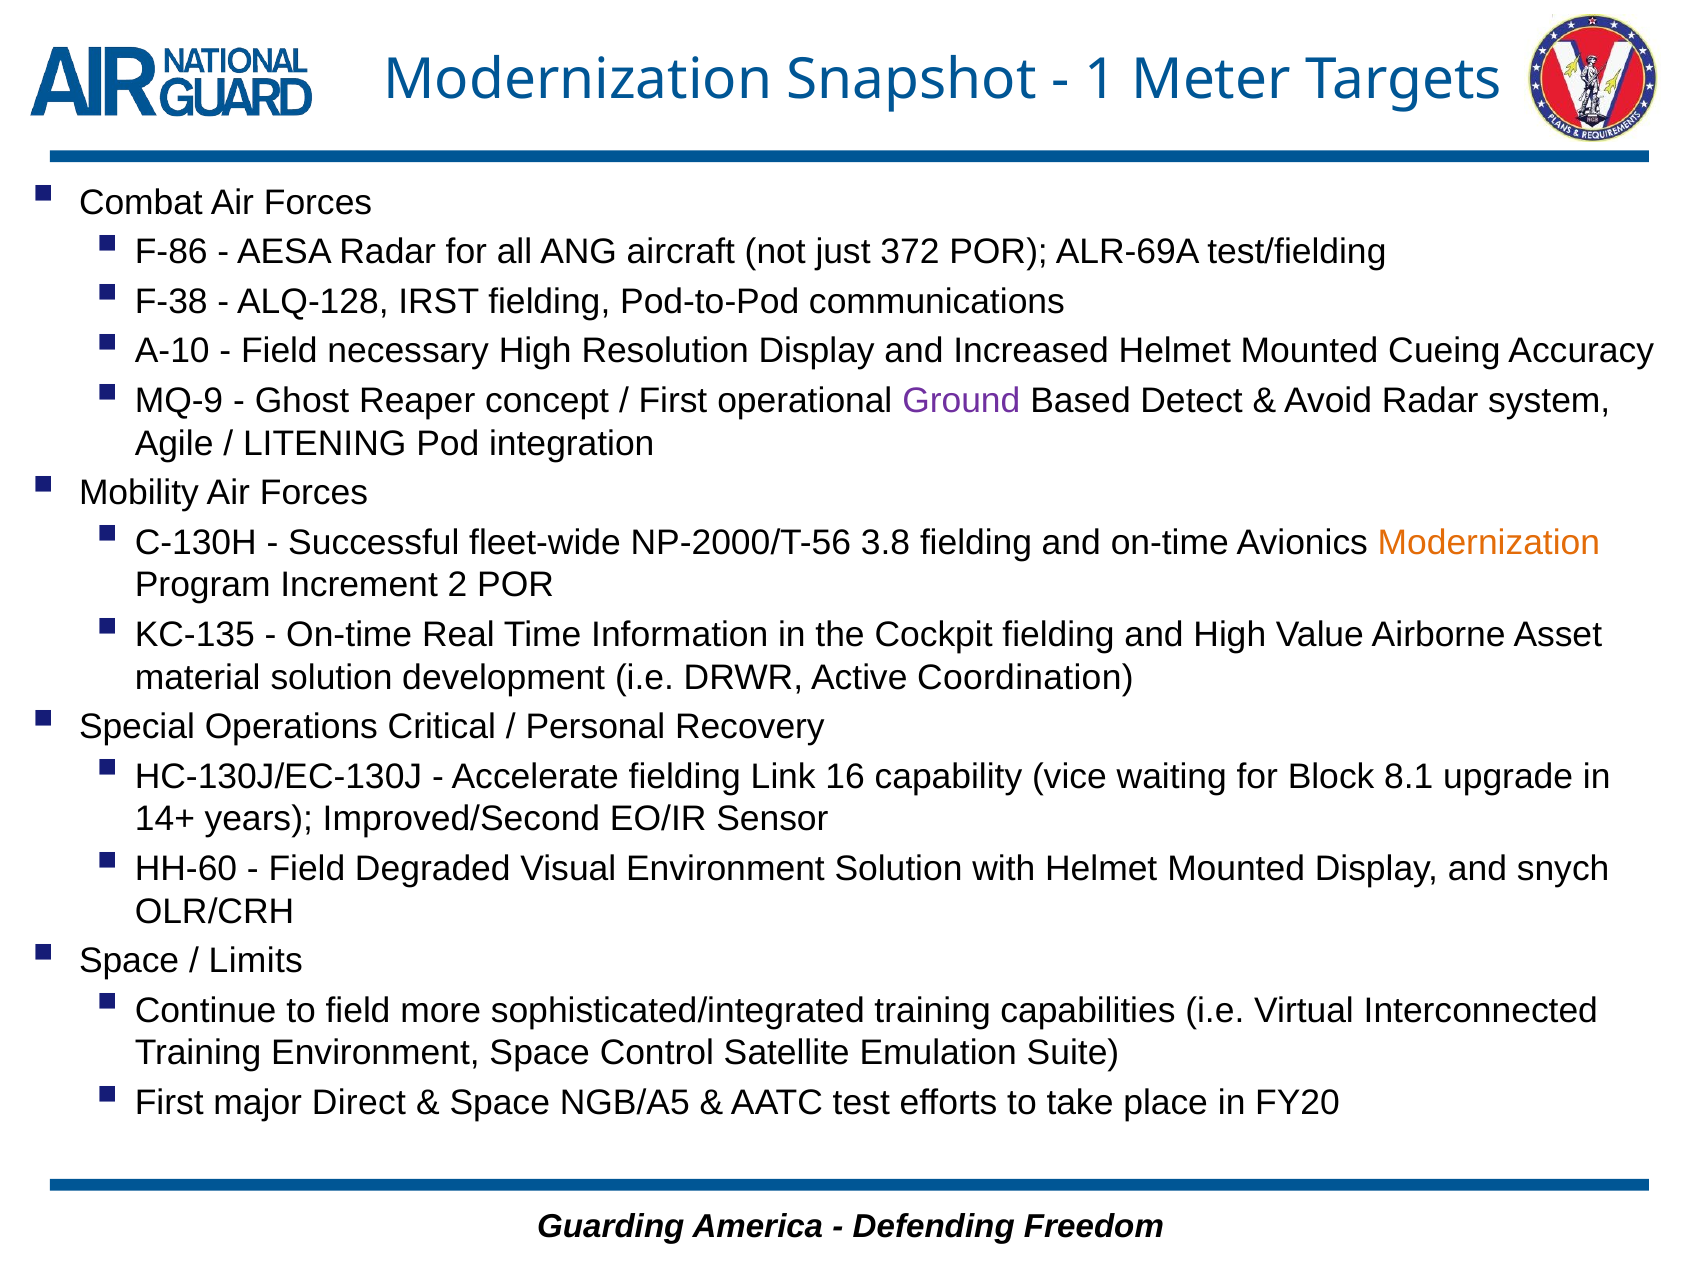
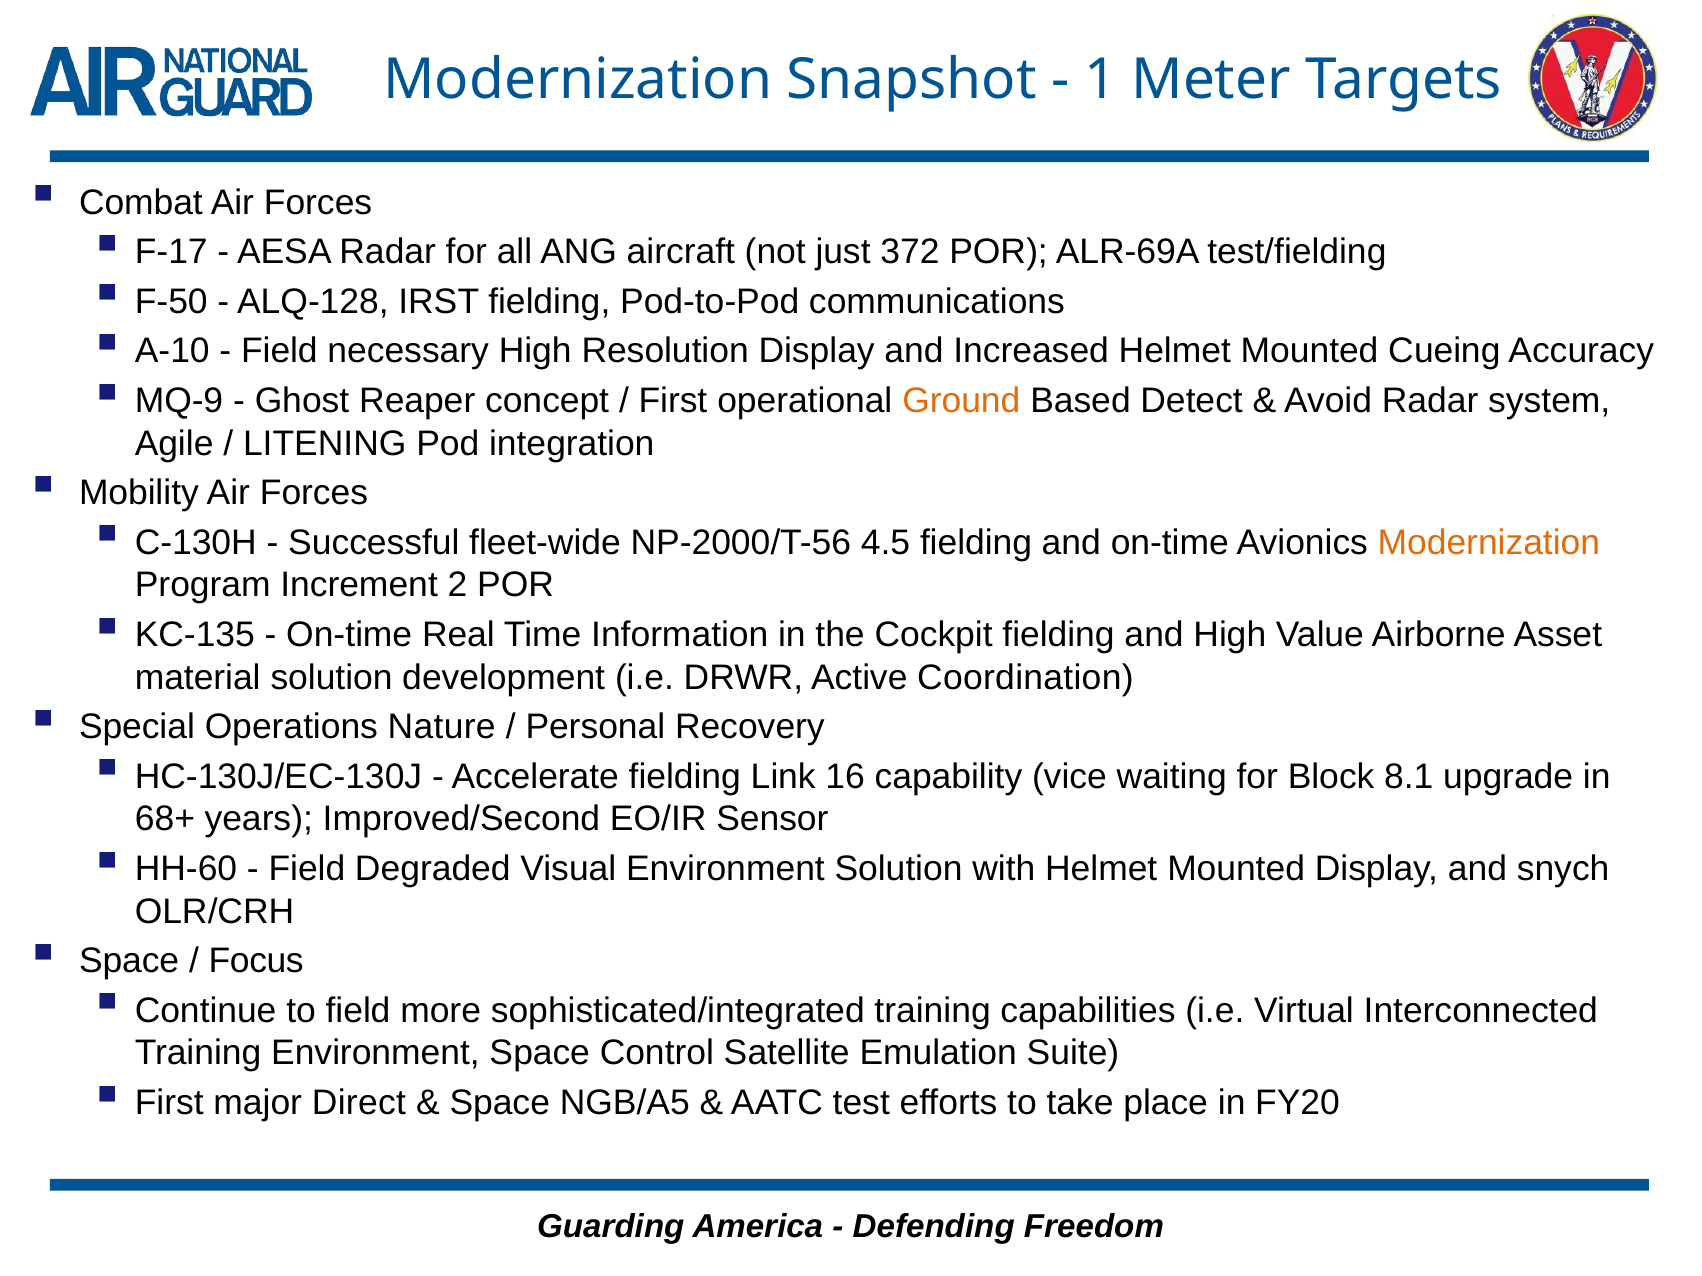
F-86: F-86 -> F-17
F-38: F-38 -> F-50
Ground colour: purple -> orange
3.8: 3.8 -> 4.5
Critical: Critical -> Nature
14+: 14+ -> 68+
Limits: Limits -> Focus
